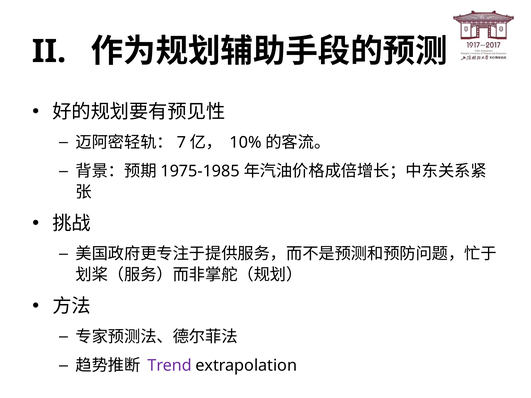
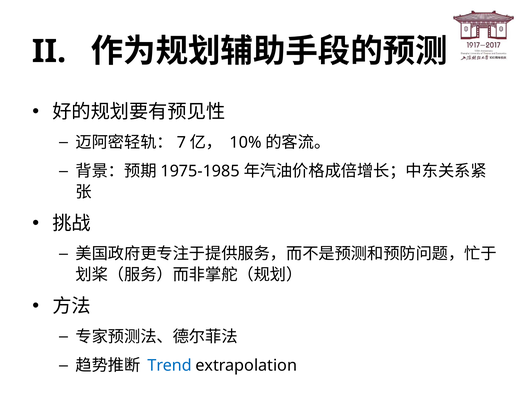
Trend colour: purple -> blue
